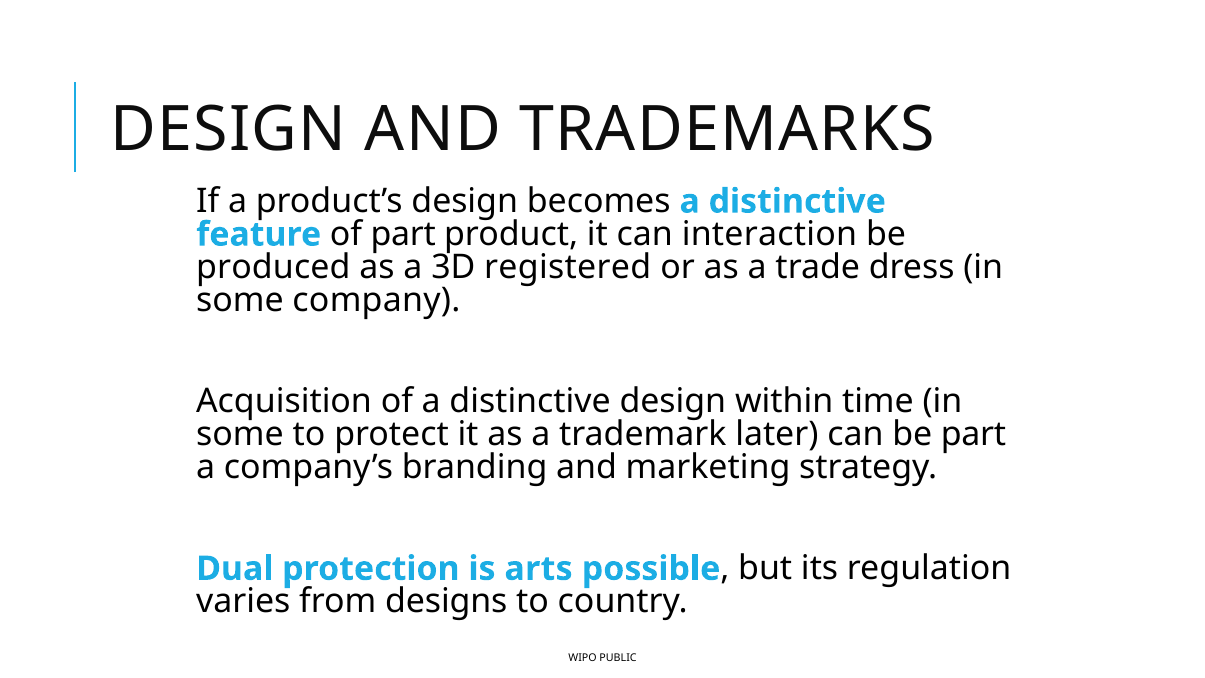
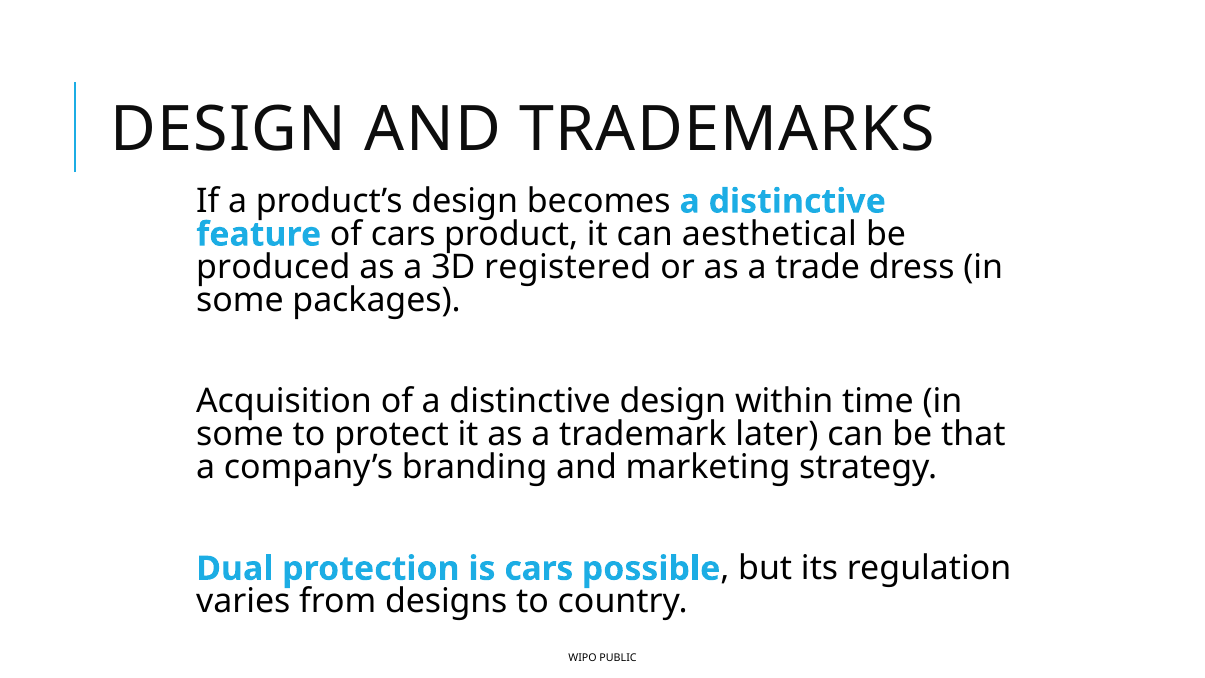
of part: part -> cars
interaction: interaction -> aesthetical
company: company -> packages
be part: part -> that
is arts: arts -> cars
